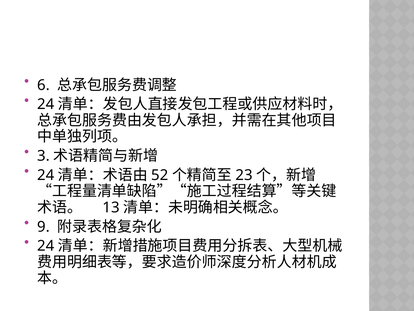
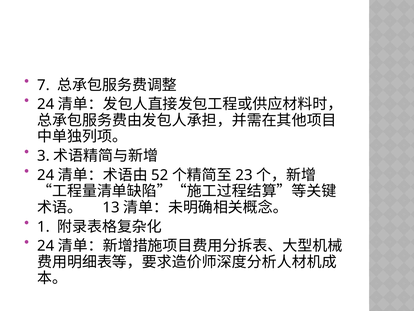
6: 6 -> 7
9: 9 -> 1
